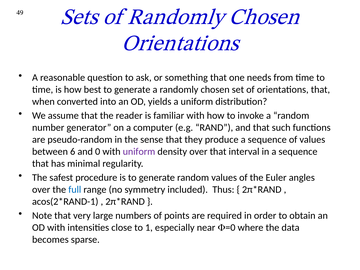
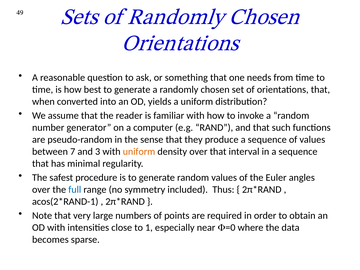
6: 6 -> 7
0: 0 -> 3
uniform at (139, 152) colour: purple -> orange
